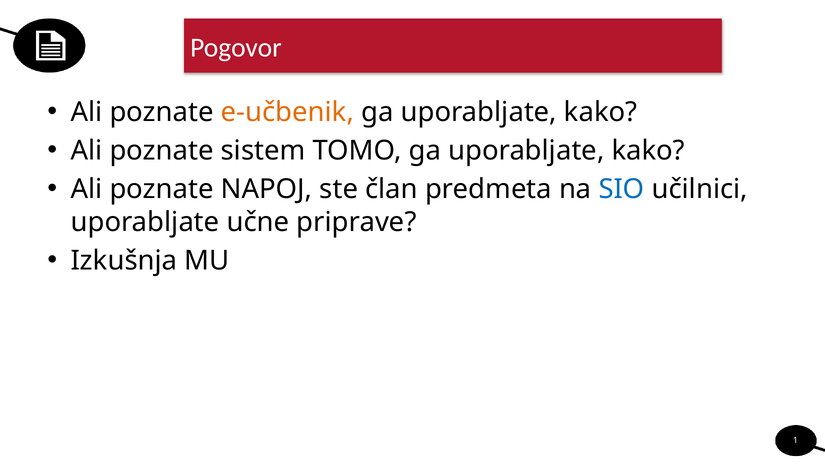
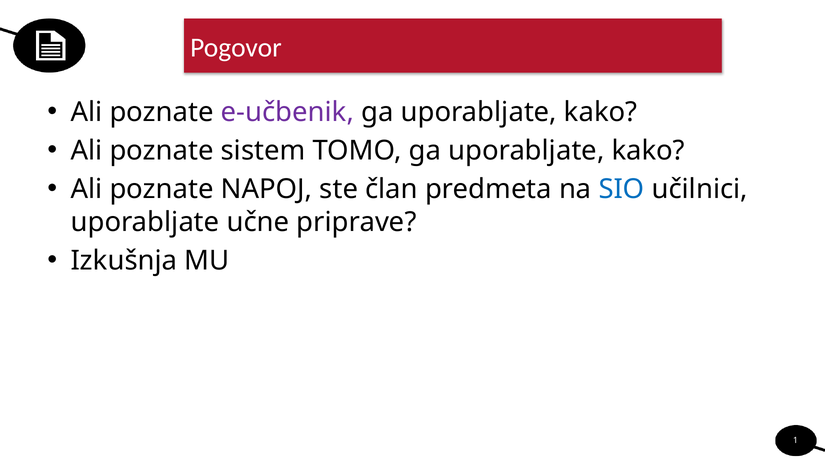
e-učbenik colour: orange -> purple
